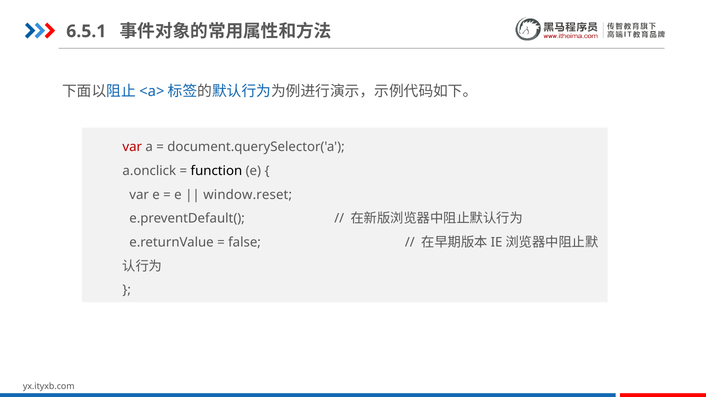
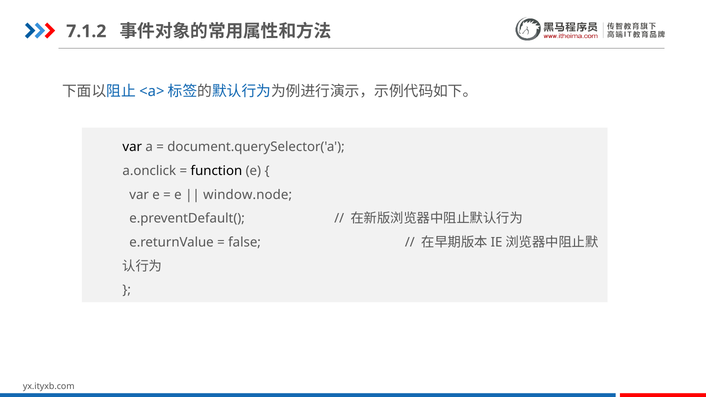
6.5.1: 6.5.1 -> 7.1.2
var at (132, 147) colour: red -> black
window.reset: window.reset -> window.node
